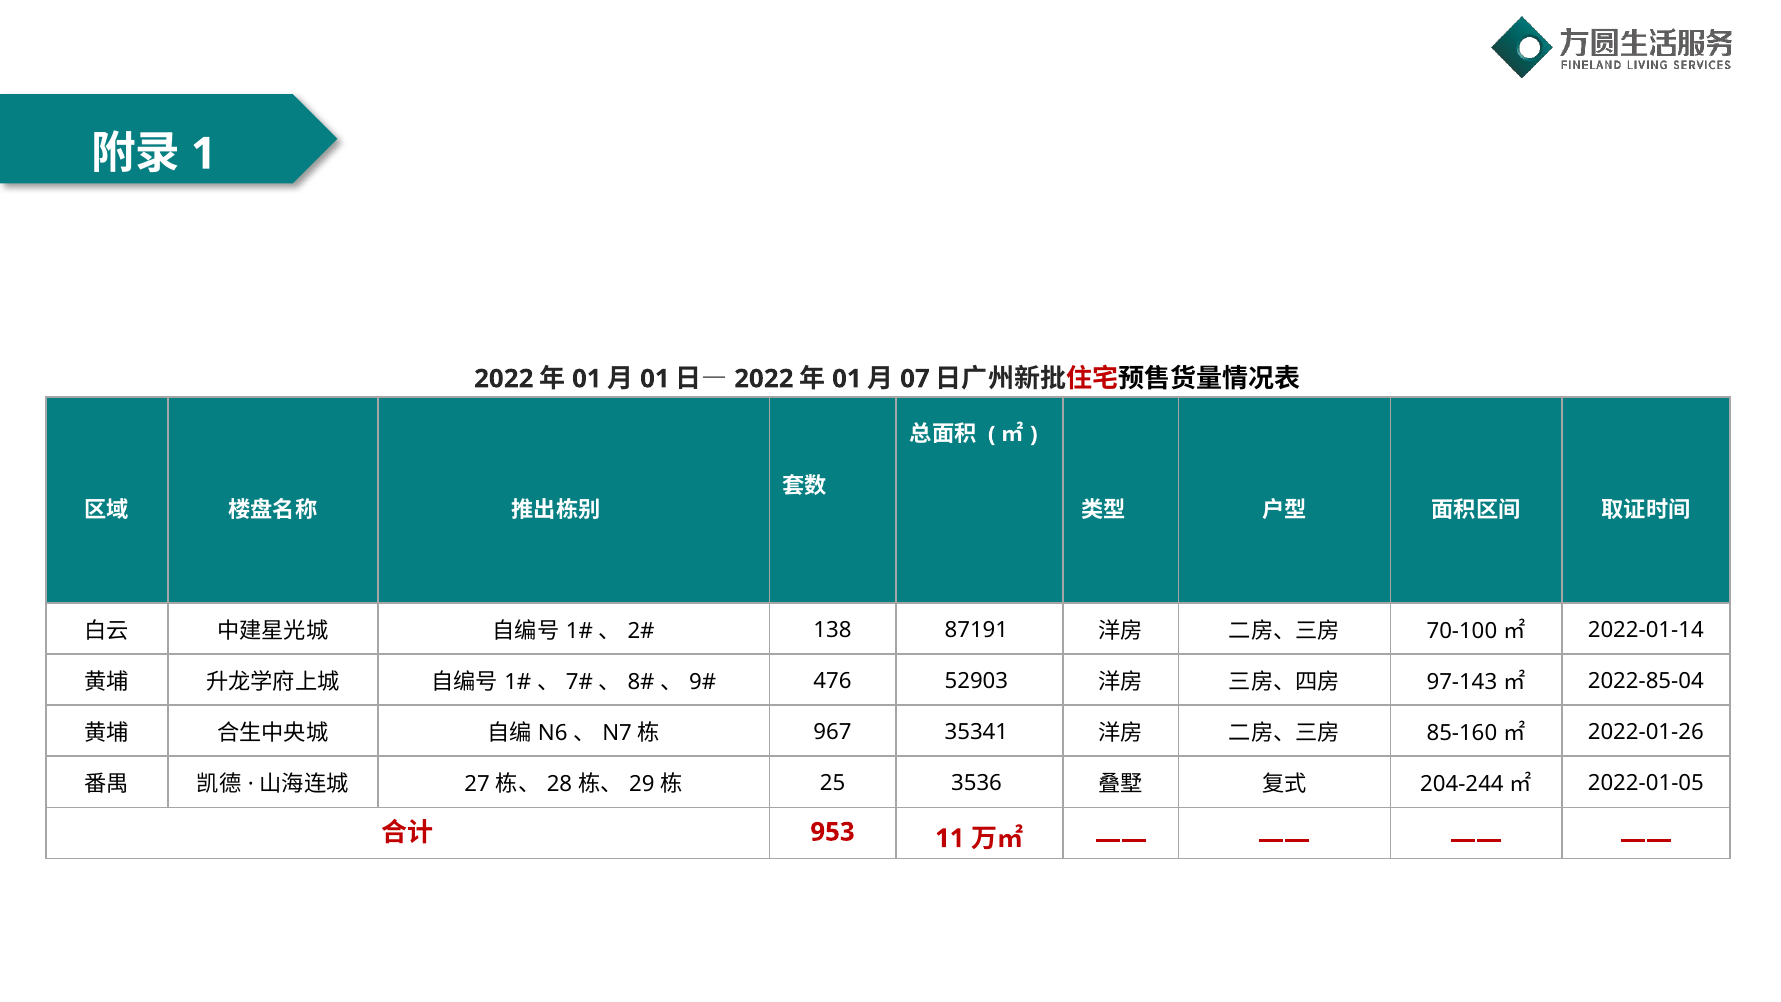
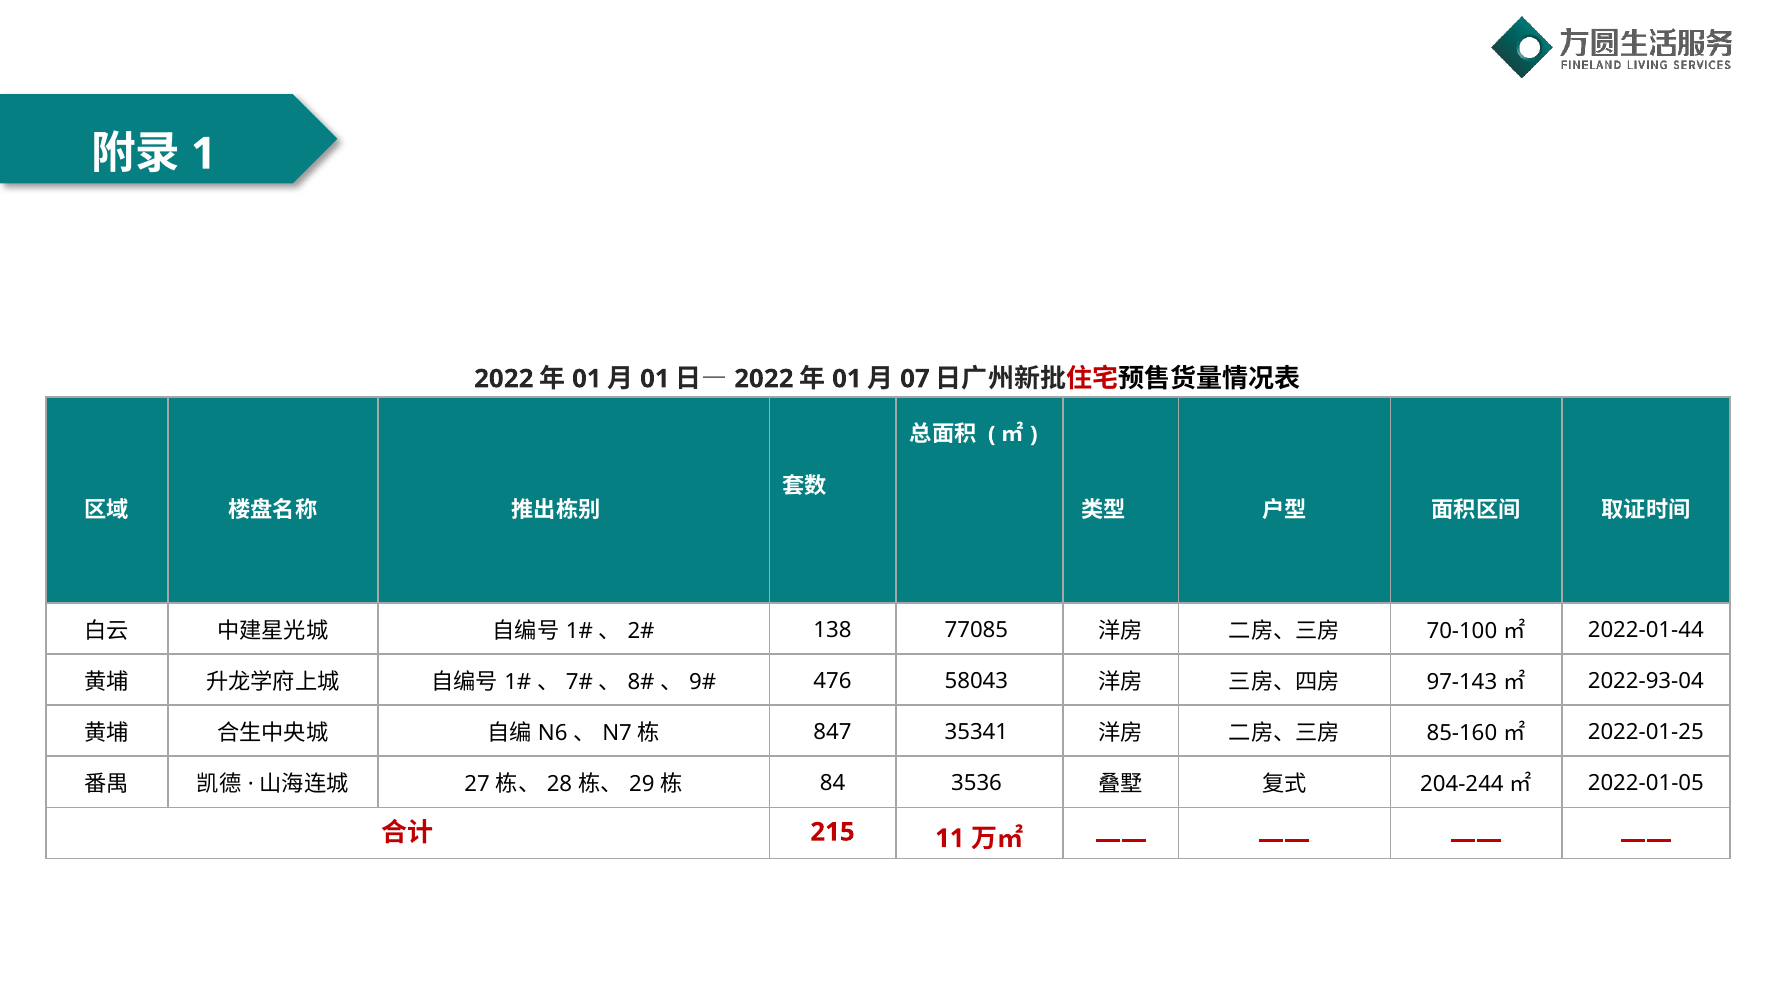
87191: 87191 -> 77085
2022-01-14: 2022-01-14 -> 2022-01-44
52903: 52903 -> 58043
2022-85-04: 2022-85-04 -> 2022-93-04
967: 967 -> 847
2022-01-26: 2022-01-26 -> 2022-01-25
25: 25 -> 84
953: 953 -> 215
